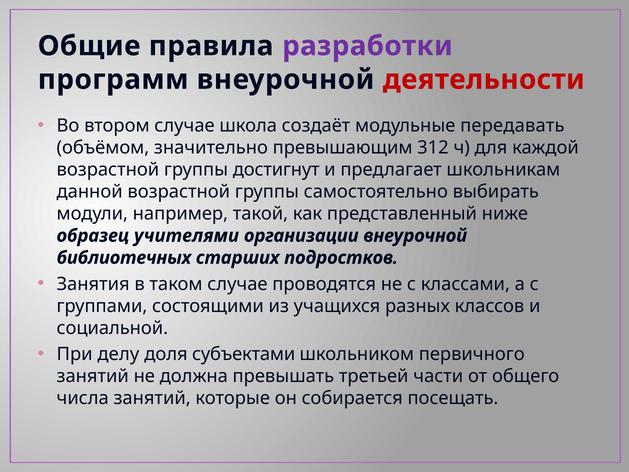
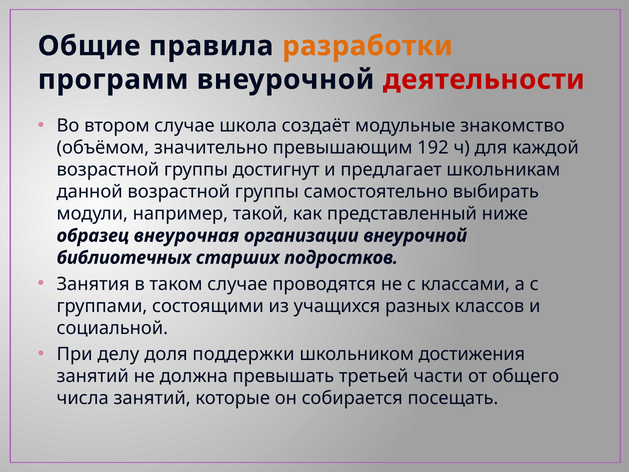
разработки colour: purple -> orange
передавать: передавать -> знакомство
312: 312 -> 192
учителями: учителями -> внеурочная
субъектами: субъектами -> поддержки
первичного: первичного -> достижения
